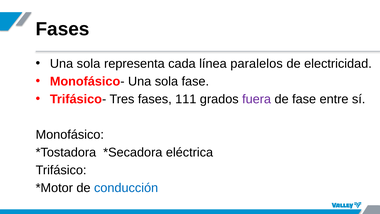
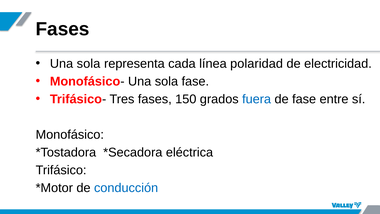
paralelos: paralelos -> polaridad
111: 111 -> 150
fuera colour: purple -> blue
